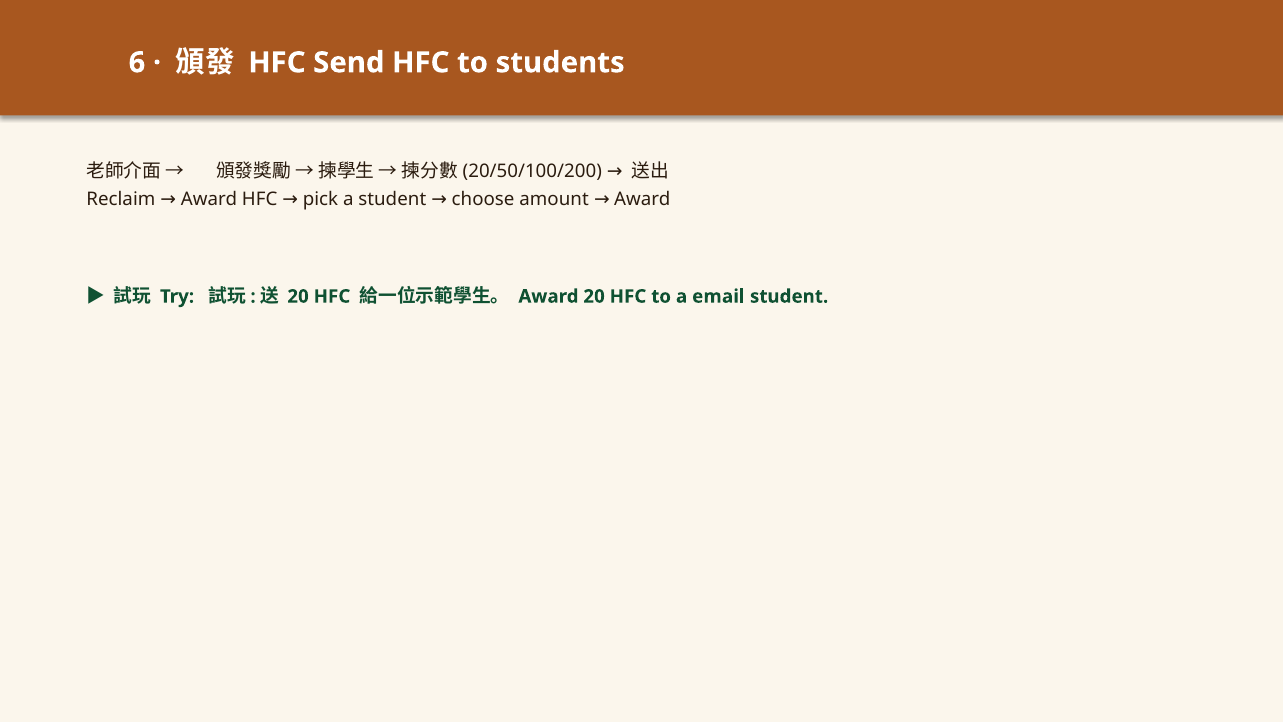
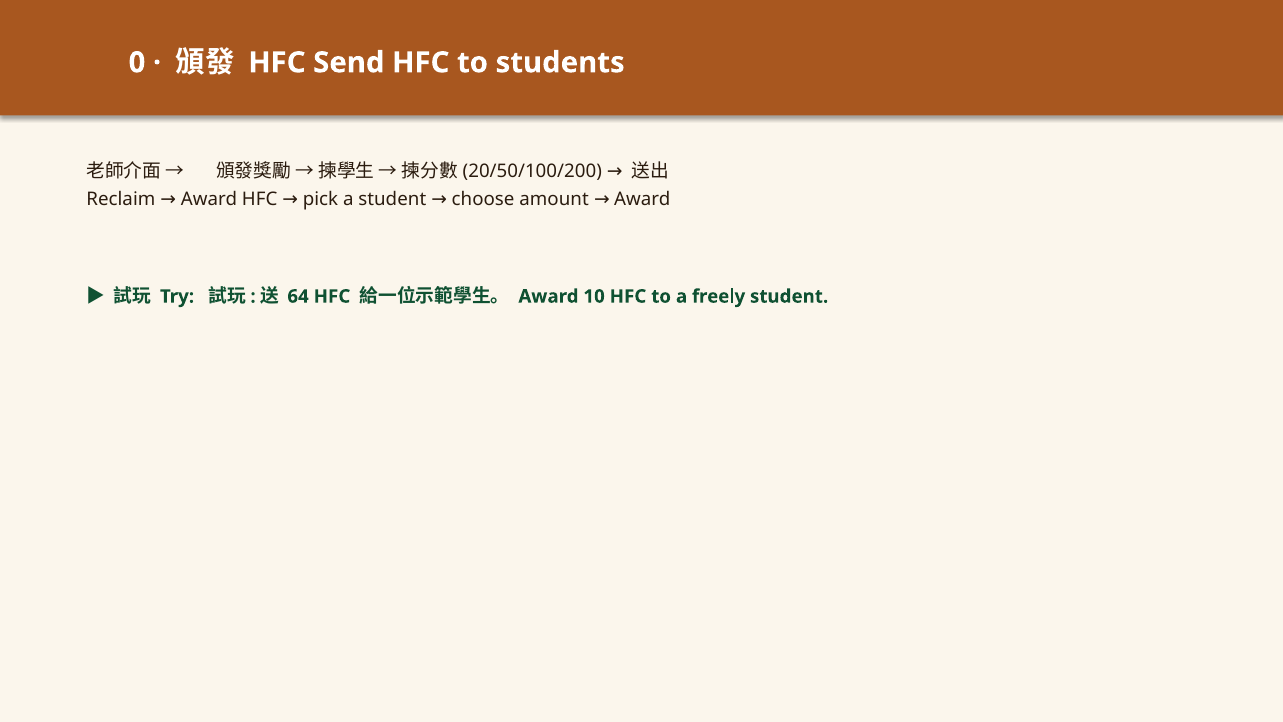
6: 6 -> 0
20 at (298, 296): 20 -> 64
Award 20: 20 -> 10
email: email -> freely
